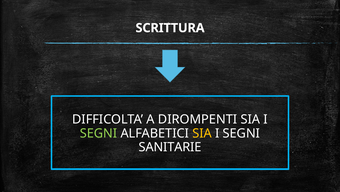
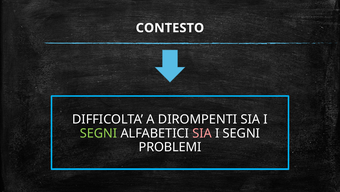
SCRITTURA: SCRITTURA -> CONTESTO
SIA at (202, 133) colour: yellow -> pink
SANITARIE: SANITARIE -> PROBLEMI
